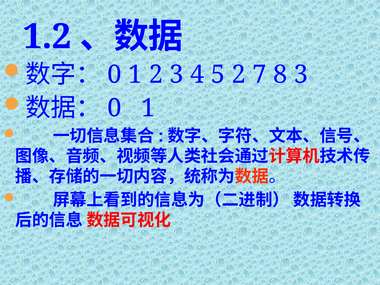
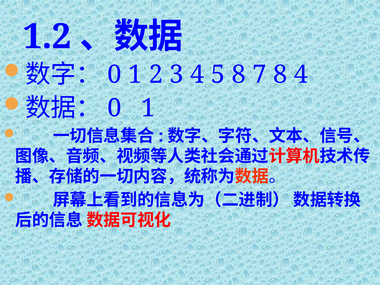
5 2: 2 -> 8
8 3: 3 -> 4
